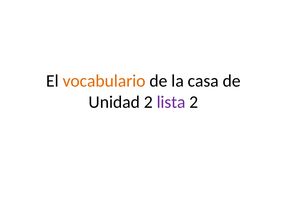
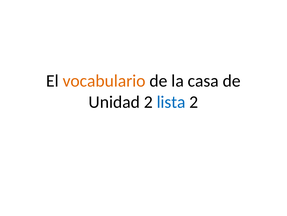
lista colour: purple -> blue
